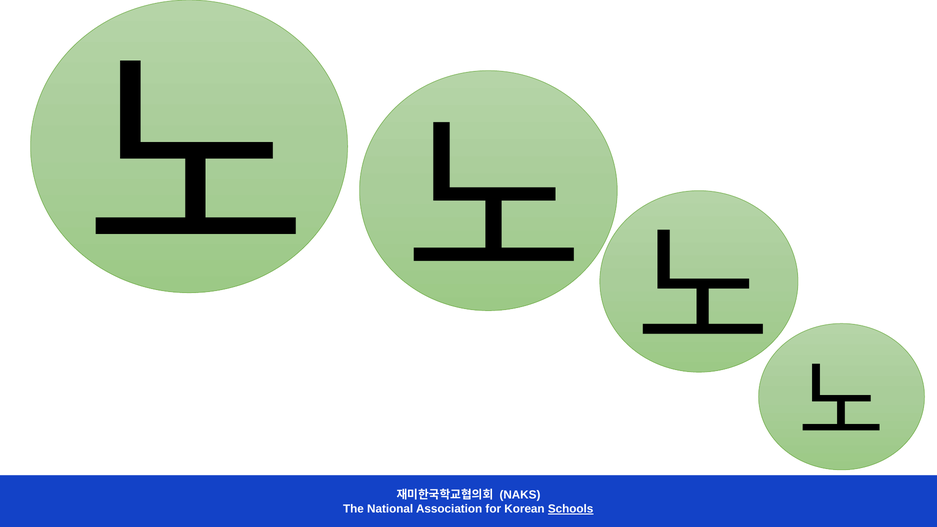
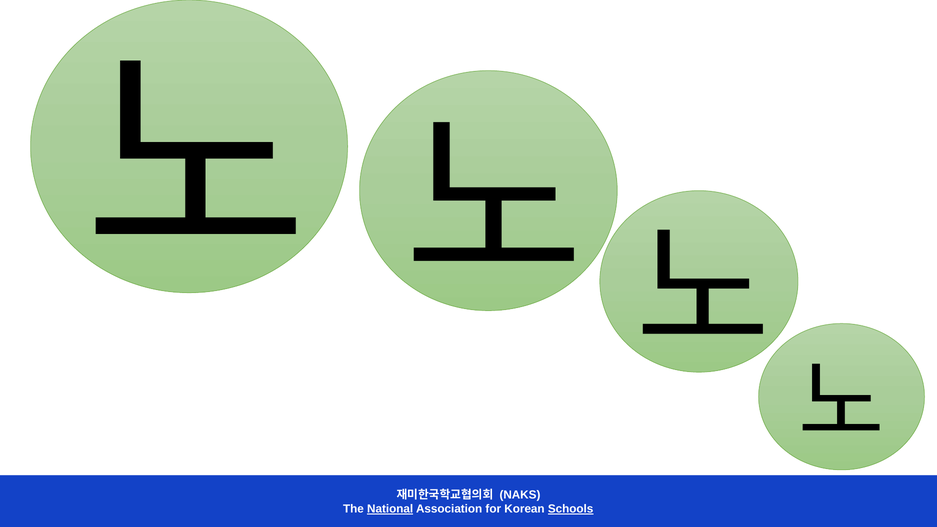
National underline: none -> present
